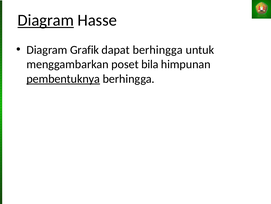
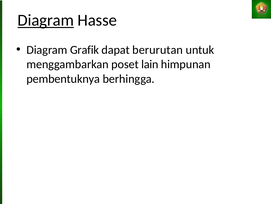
dapat berhingga: berhingga -> berurutan
bila: bila -> lain
pembentuknya underline: present -> none
